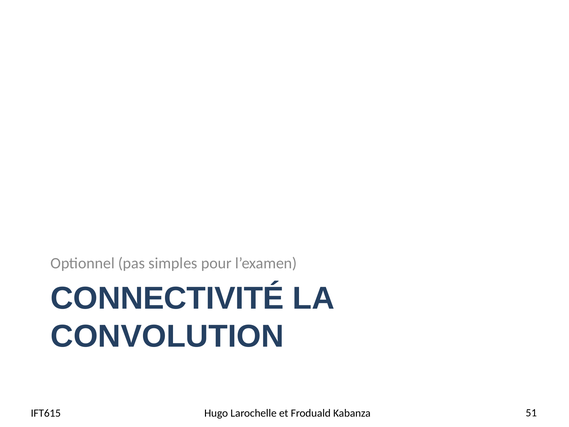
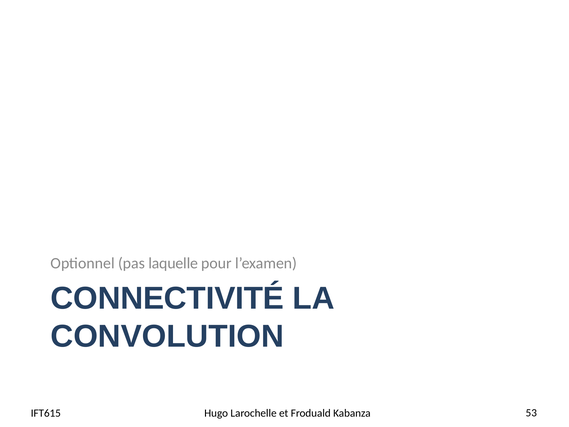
simples: simples -> laquelle
51: 51 -> 53
